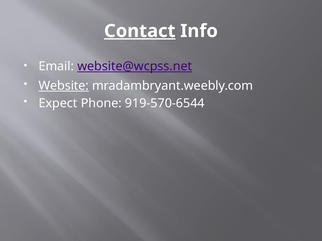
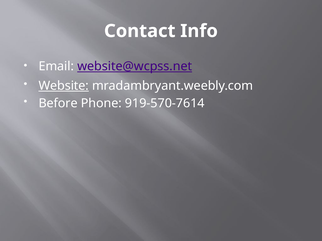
Contact underline: present -> none
Expect: Expect -> Before
919-570-6544: 919-570-6544 -> 919-570-7614
